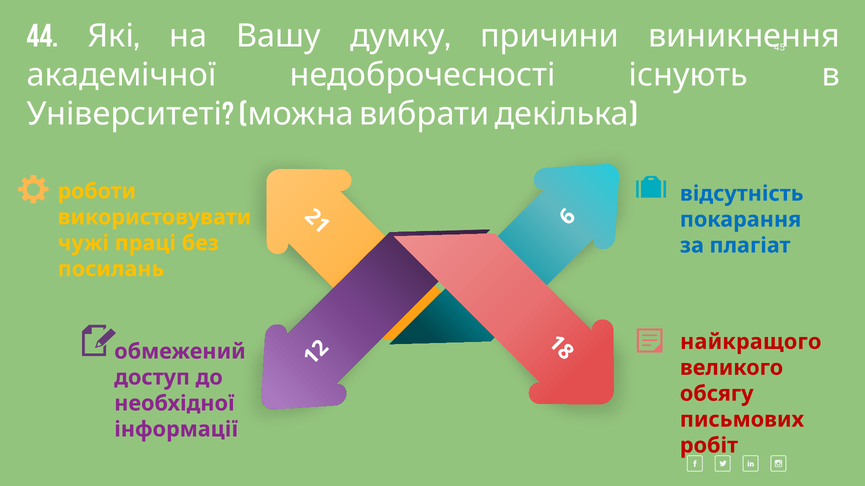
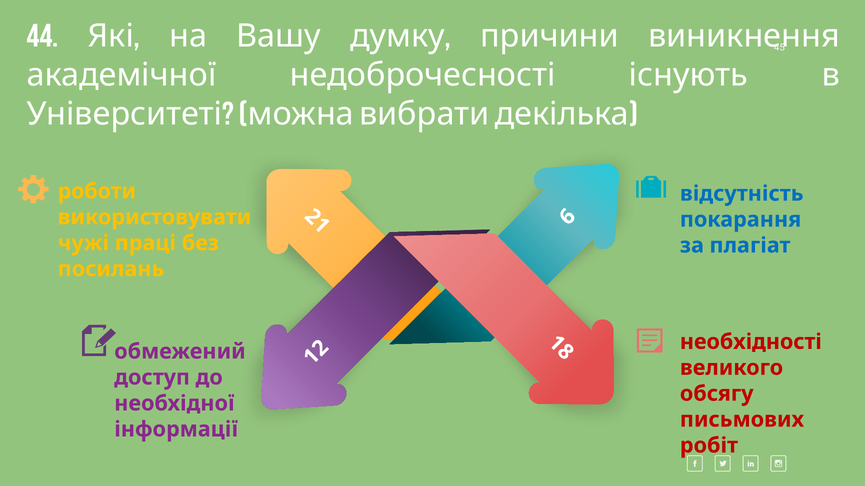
найкращого: найкращого -> необхідності
